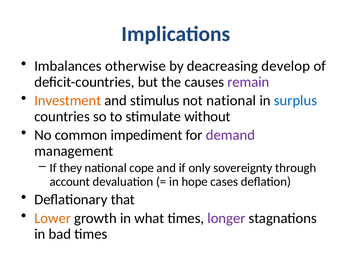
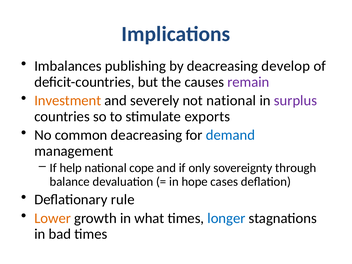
otherwise: otherwise -> publishing
stimulus: stimulus -> severely
surplus colour: blue -> purple
without: without -> exports
common impediment: impediment -> deacreasing
demand colour: purple -> blue
they: they -> help
account: account -> balance
that: that -> rule
longer colour: purple -> blue
